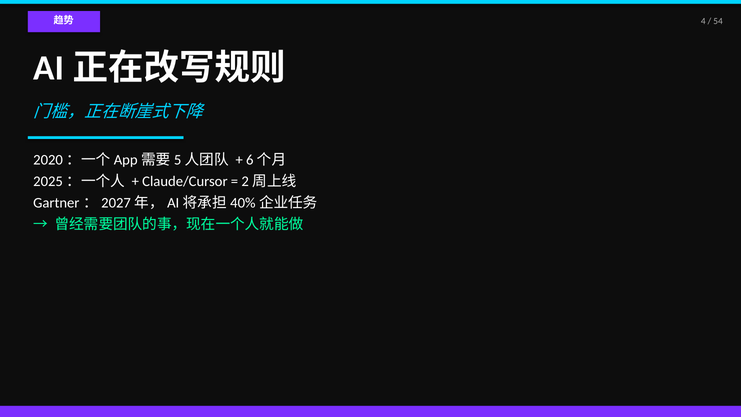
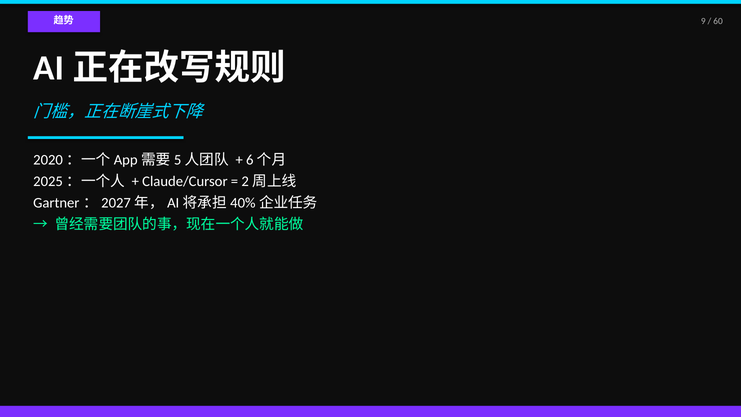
4: 4 -> 9
54: 54 -> 60
